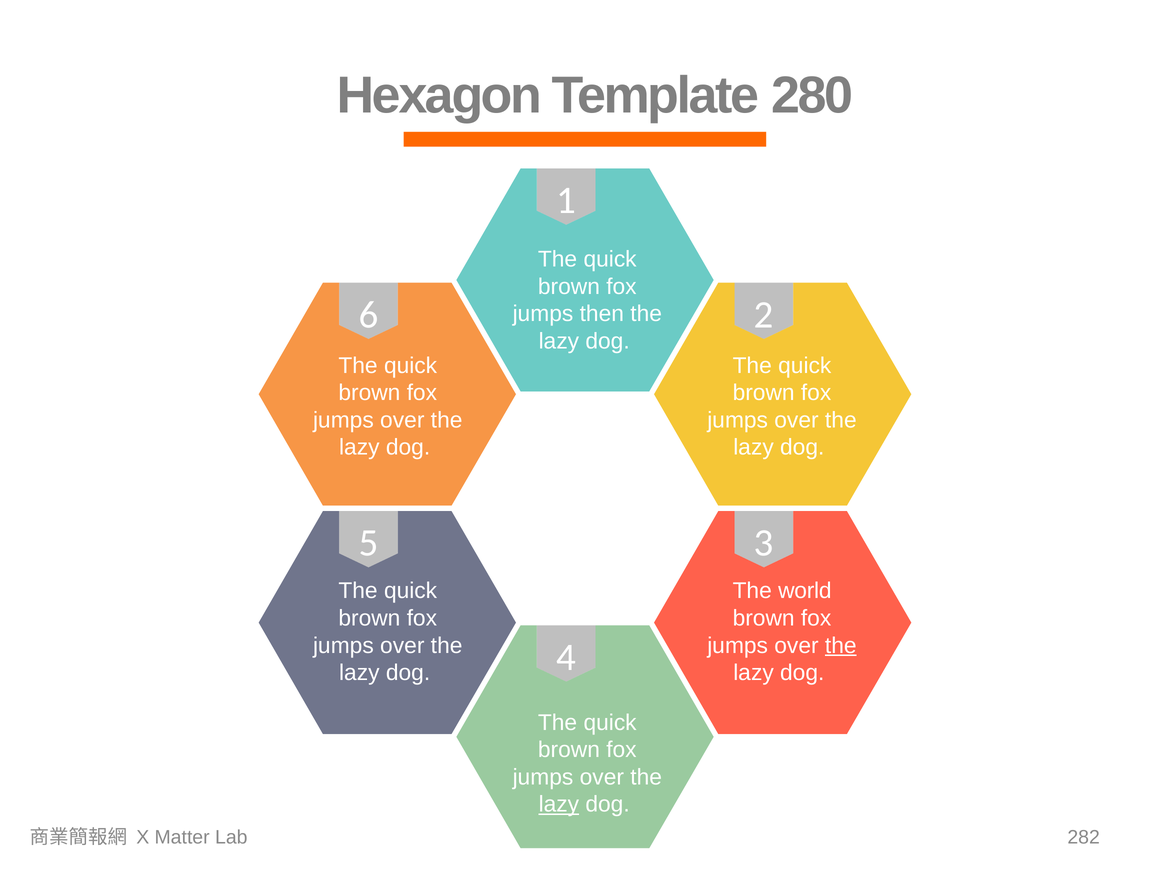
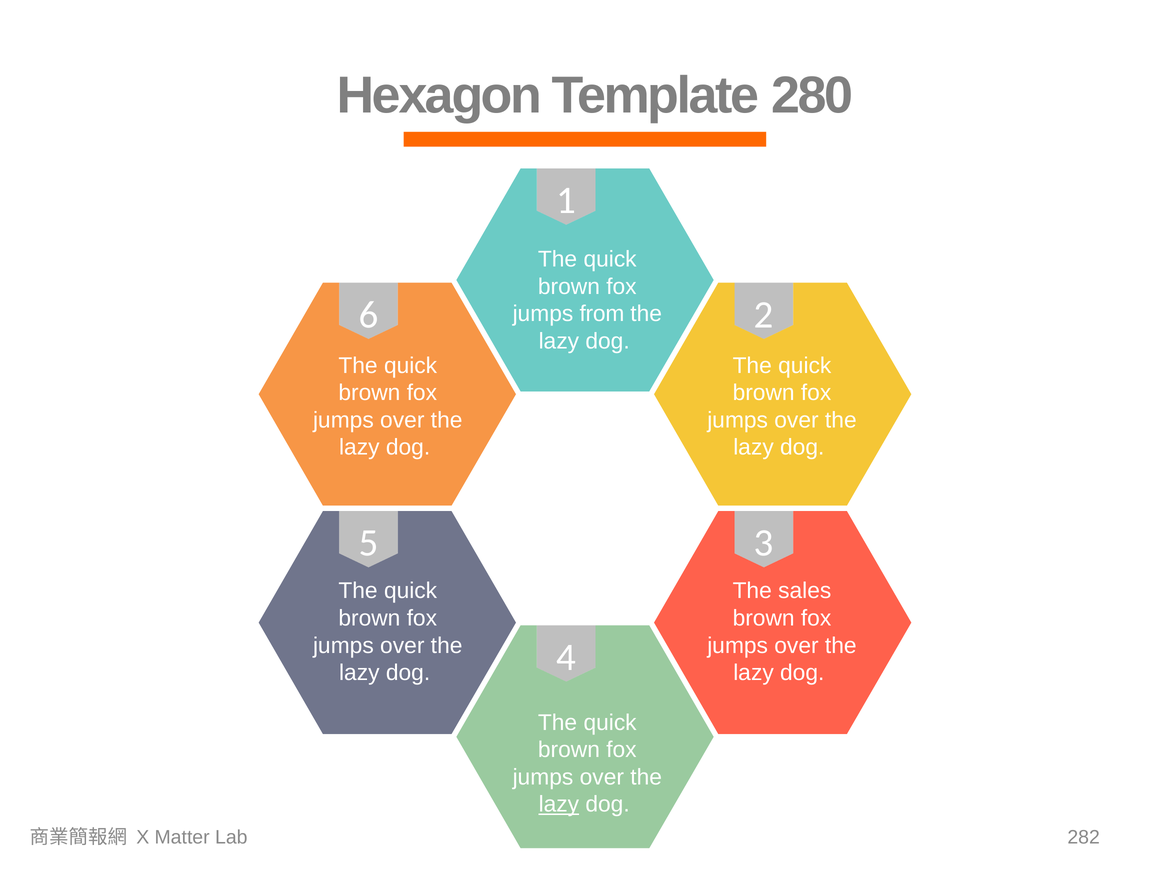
then: then -> from
world: world -> sales
the at (841, 646) underline: present -> none
